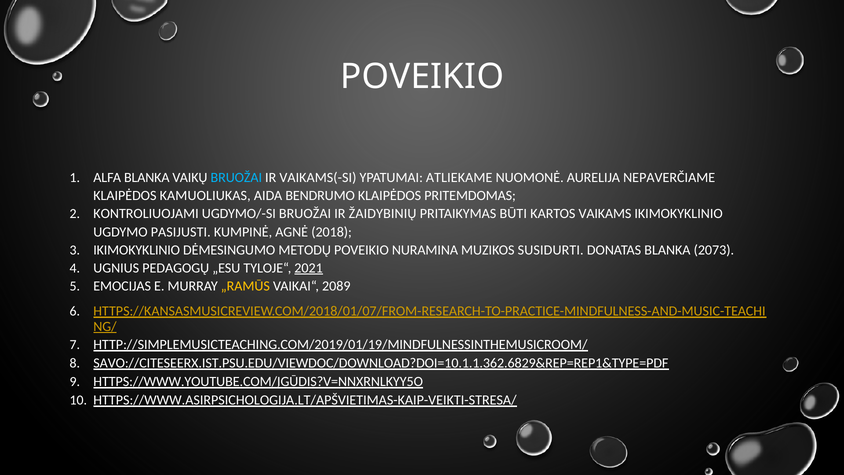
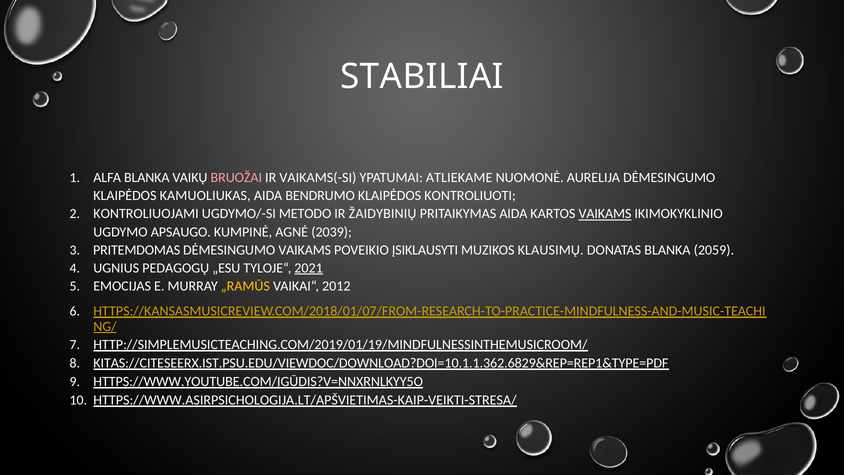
POVEIKIO at (422, 77): POVEIKIO -> STABILIAI
BRUOŽAI at (236, 178) colour: light blue -> pink
AURELIJA NEPAVERČIAME: NEPAVERČIAME -> DĖMESINGUMO
PRITEMDOMAS: PRITEMDOMAS -> KONTROLIUOTI
UGDYMO/-SI BRUOŽAI: BRUOŽAI -> METODO
PRITAIKYMAS BŪTI: BŪTI -> AIDA
VAIKAMS at (605, 214) underline: none -> present
PASIJUSTI: PASIJUSTI -> APSAUGO
2018: 2018 -> 2039
IKIMOKYKLINIO at (137, 250): IKIMOKYKLINIO -> PRITEMDOMAS
DĖMESINGUMO METODŲ: METODŲ -> VAIKAMS
NURAMINA: NURAMINA -> ĮSIKLAUSYTI
SUSIDURTI: SUSIDURTI -> KLAUSIMŲ
2073: 2073 -> 2059
2089: 2089 -> 2012
SAVO://CITESEERX.IST.PSU.EDU/VIEWDOC/DOWNLOAD?DOI=10.1.1.362.6829&REP=REP1&TYPE=PDF: SAVO://CITESEERX.IST.PSU.EDU/VIEWDOC/DOWNLOAD?DOI=10.1.1.362.6829&REP=REP1&TYPE=PDF -> KITAS://CITESEERX.IST.PSU.EDU/VIEWDOC/DOWNLOAD?DOI=10.1.1.362.6829&REP=REP1&TYPE=PDF
